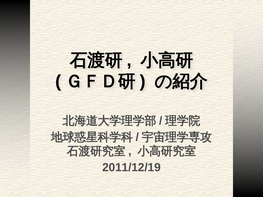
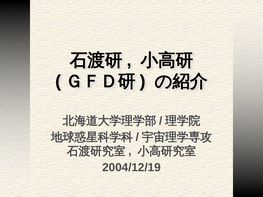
2011/12/19: 2011/12/19 -> 2004/12/19
